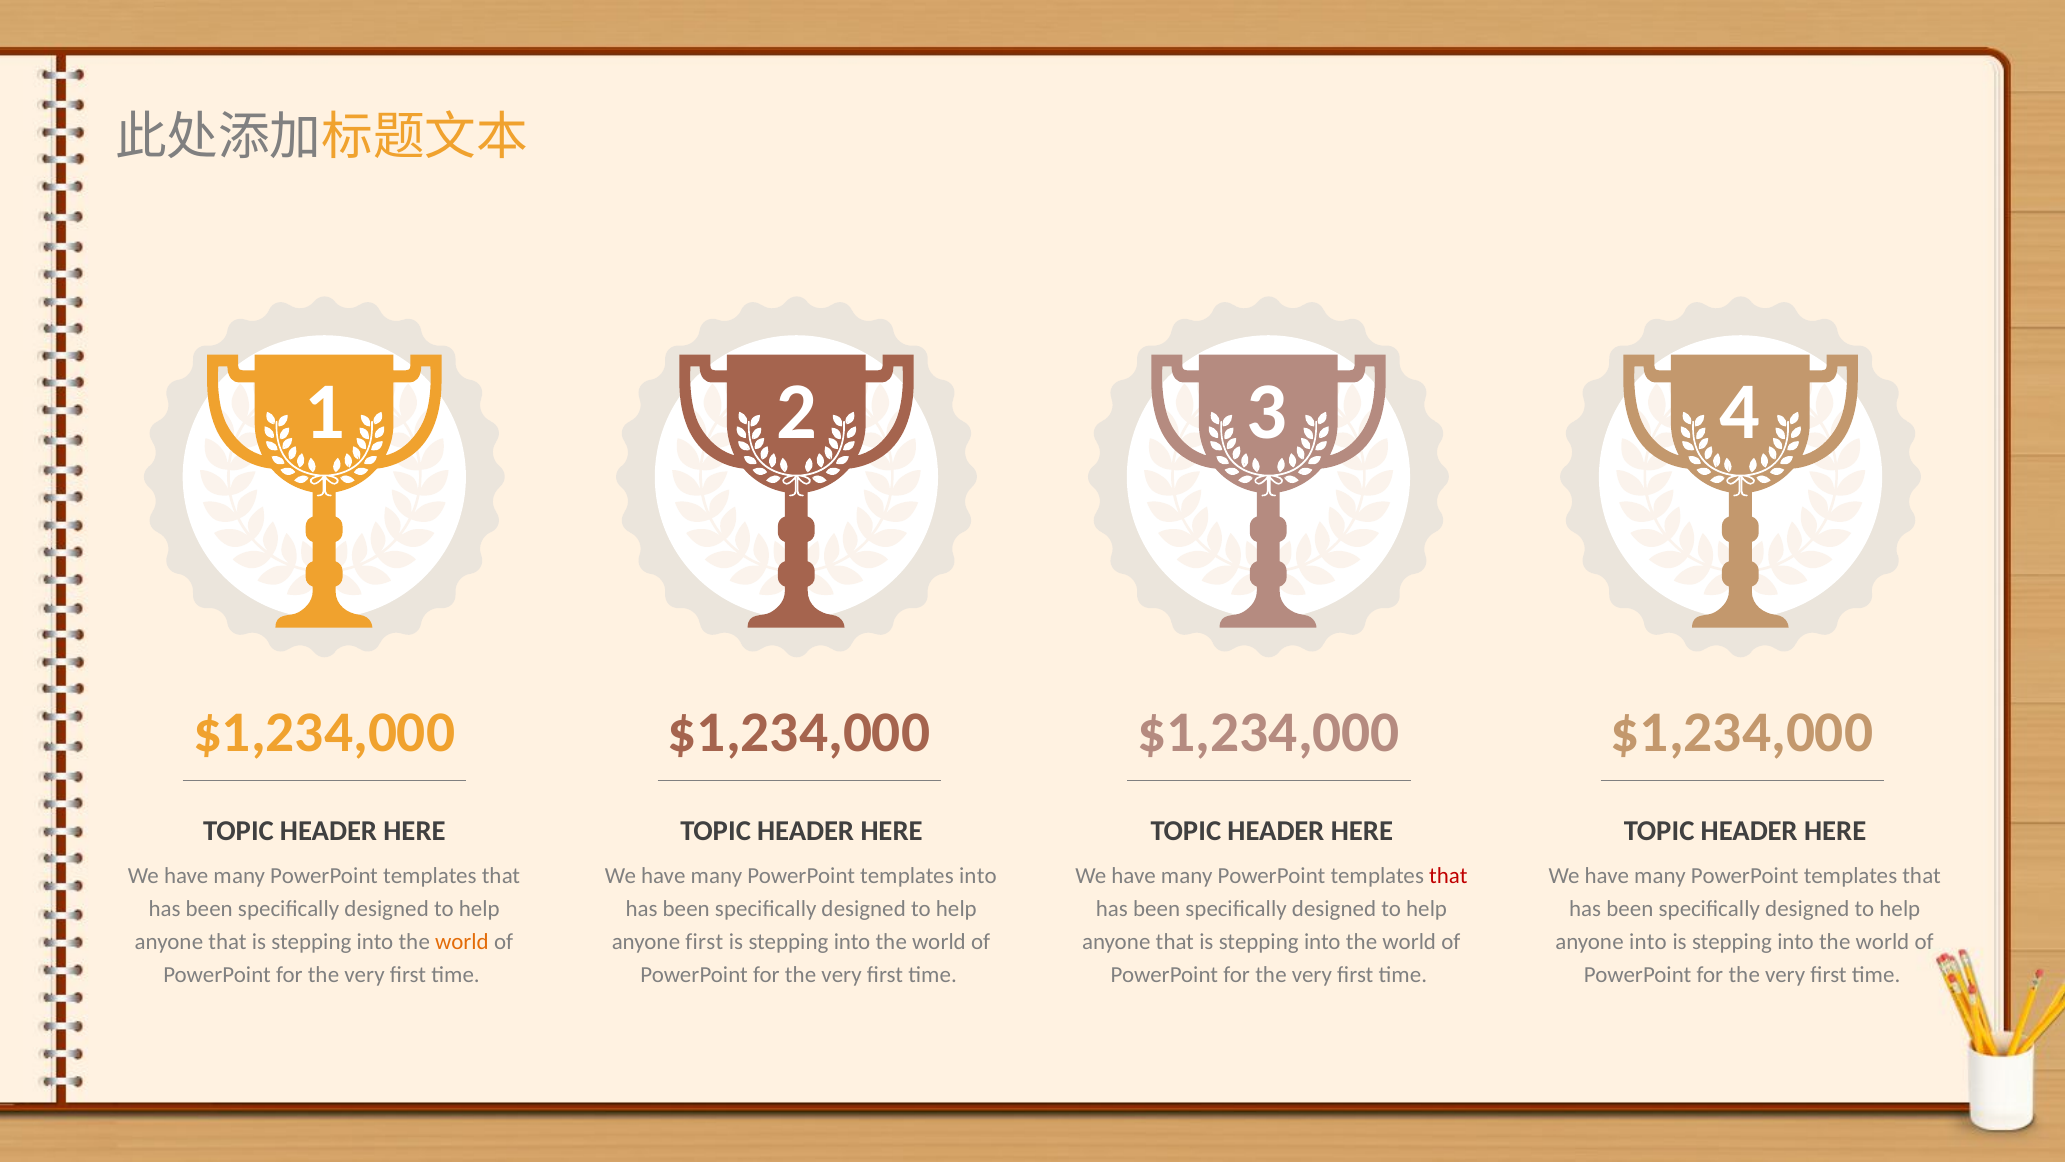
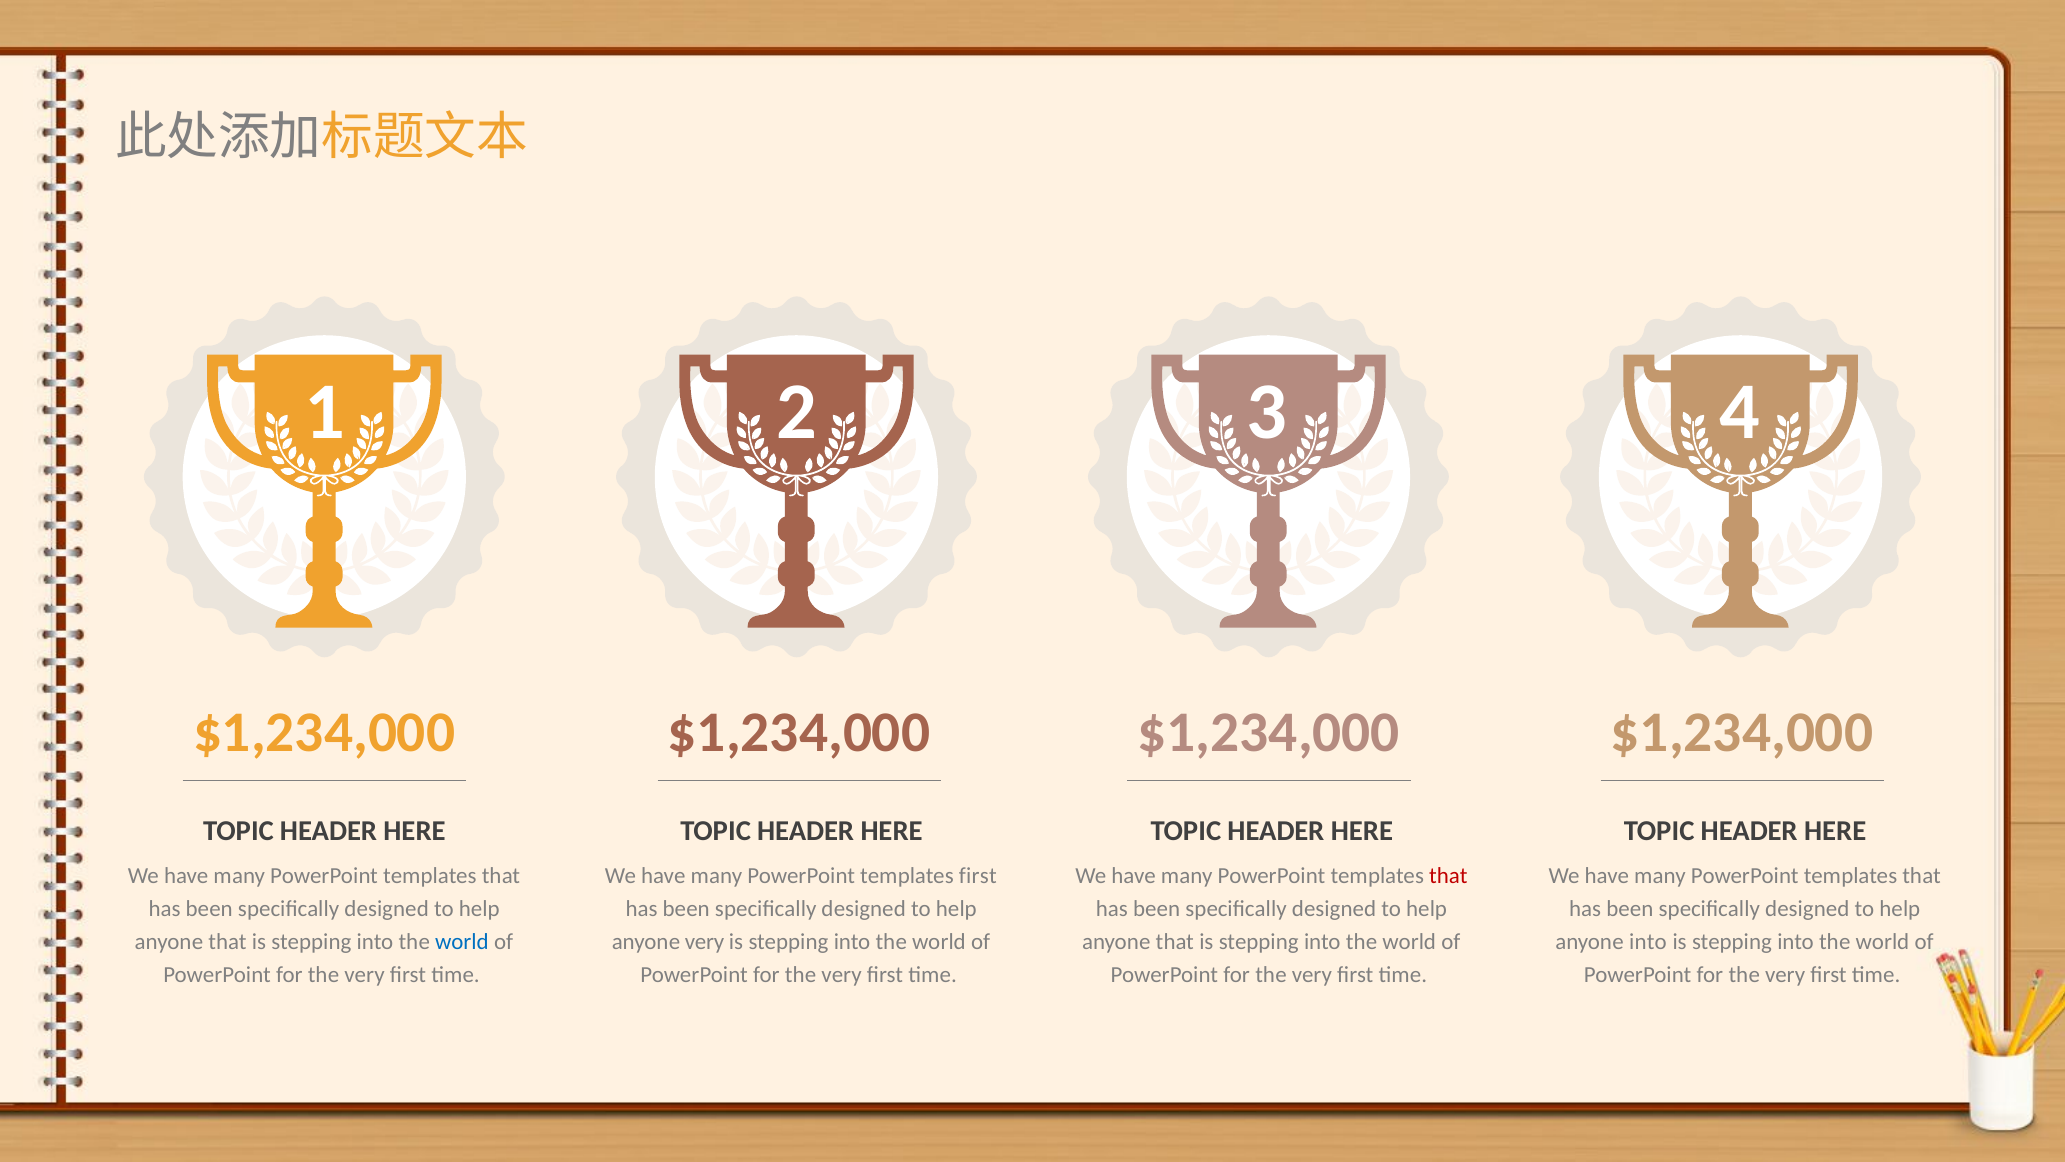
templates into: into -> first
world at (462, 942) colour: orange -> blue
anyone first: first -> very
